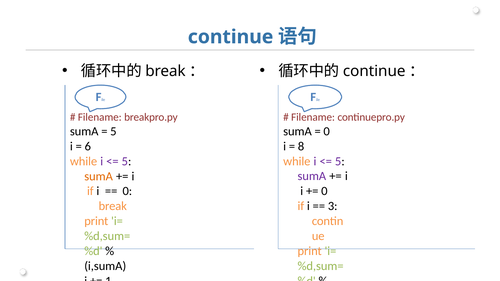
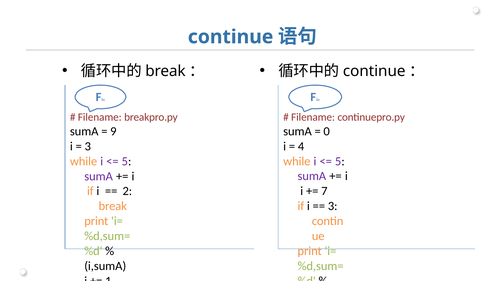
5 at (113, 131): 5 -> 9
8: 8 -> 4
6 at (88, 146): 6 -> 3
sumA at (99, 176) colour: orange -> purple
0 at (324, 191): 0 -> 7
0 at (127, 191): 0 -> 2
